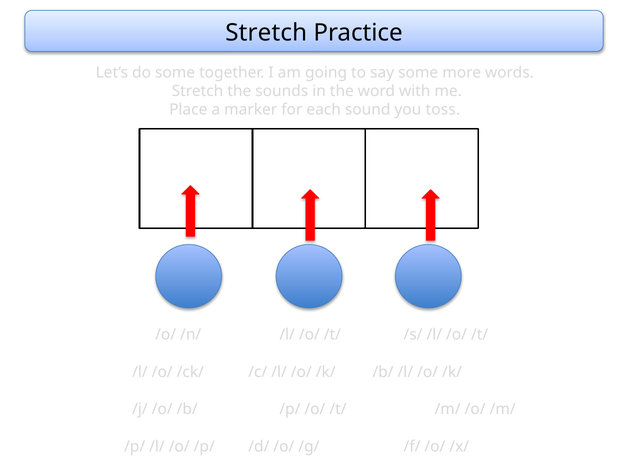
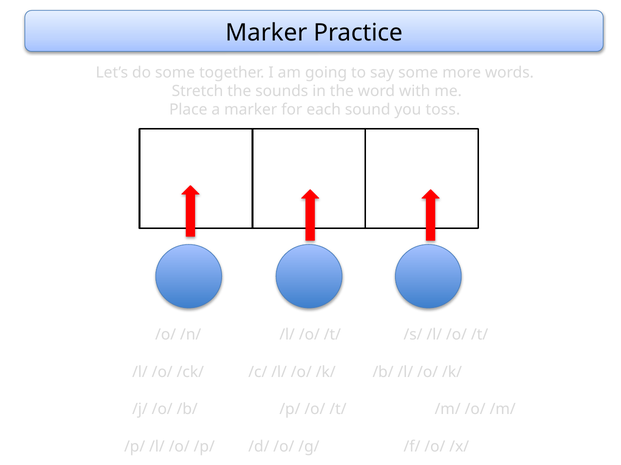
Stretch at (266, 33): Stretch -> Marker
